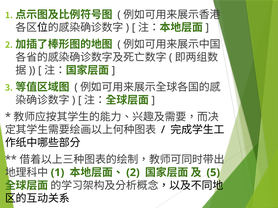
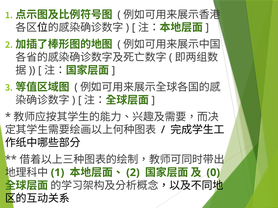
5: 5 -> 0
